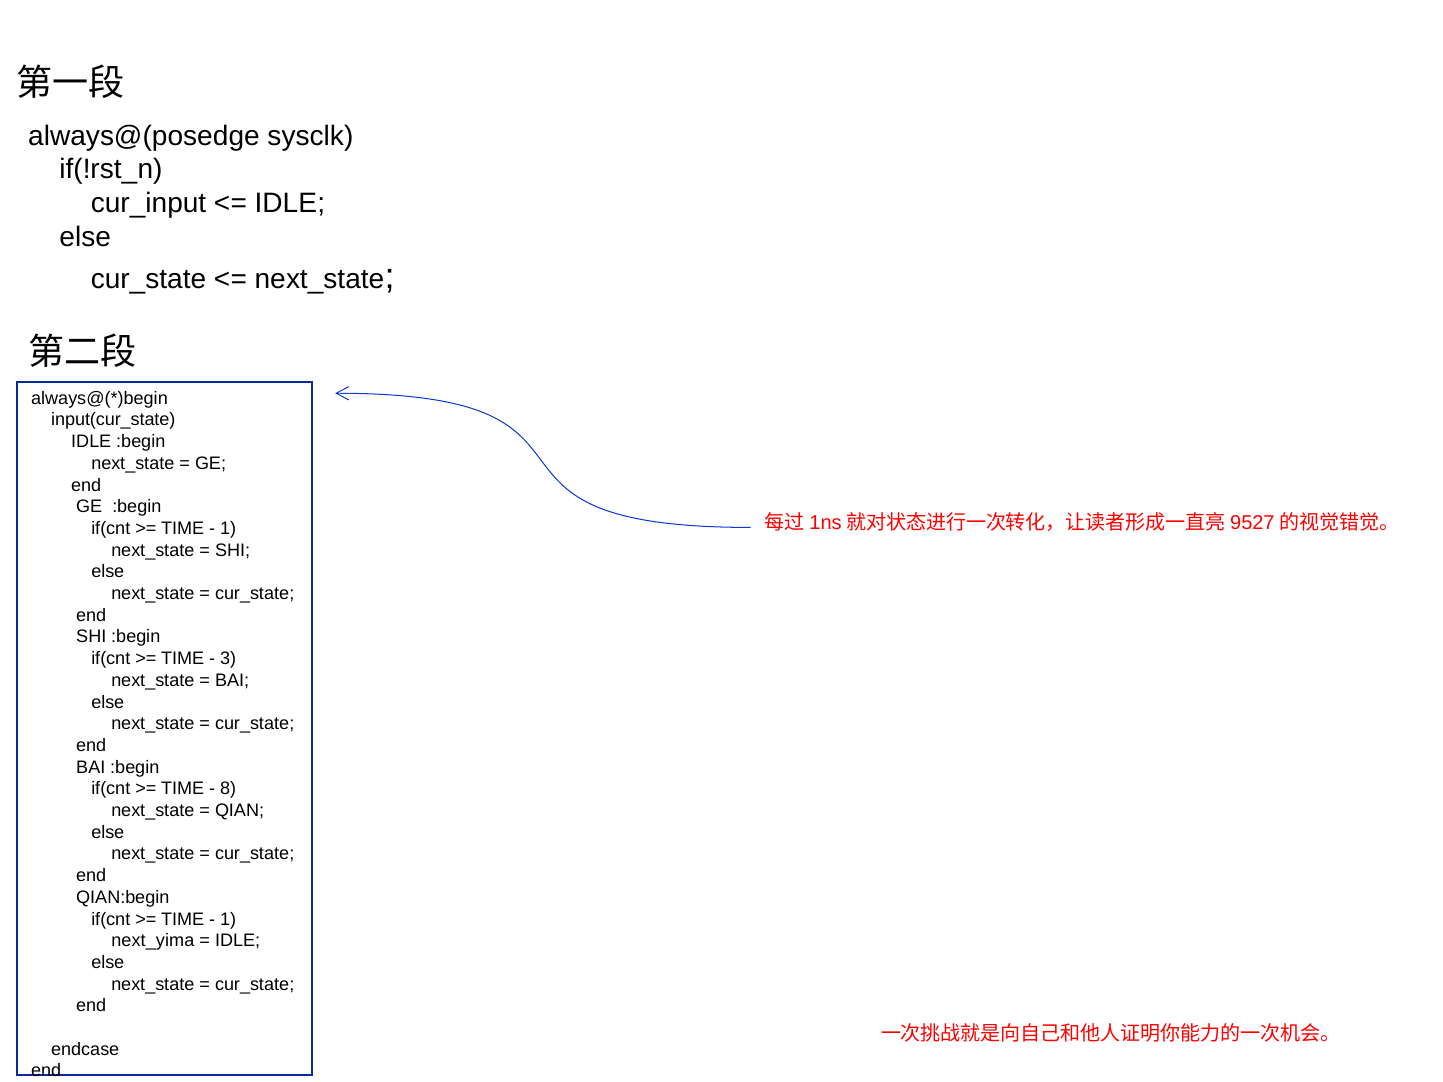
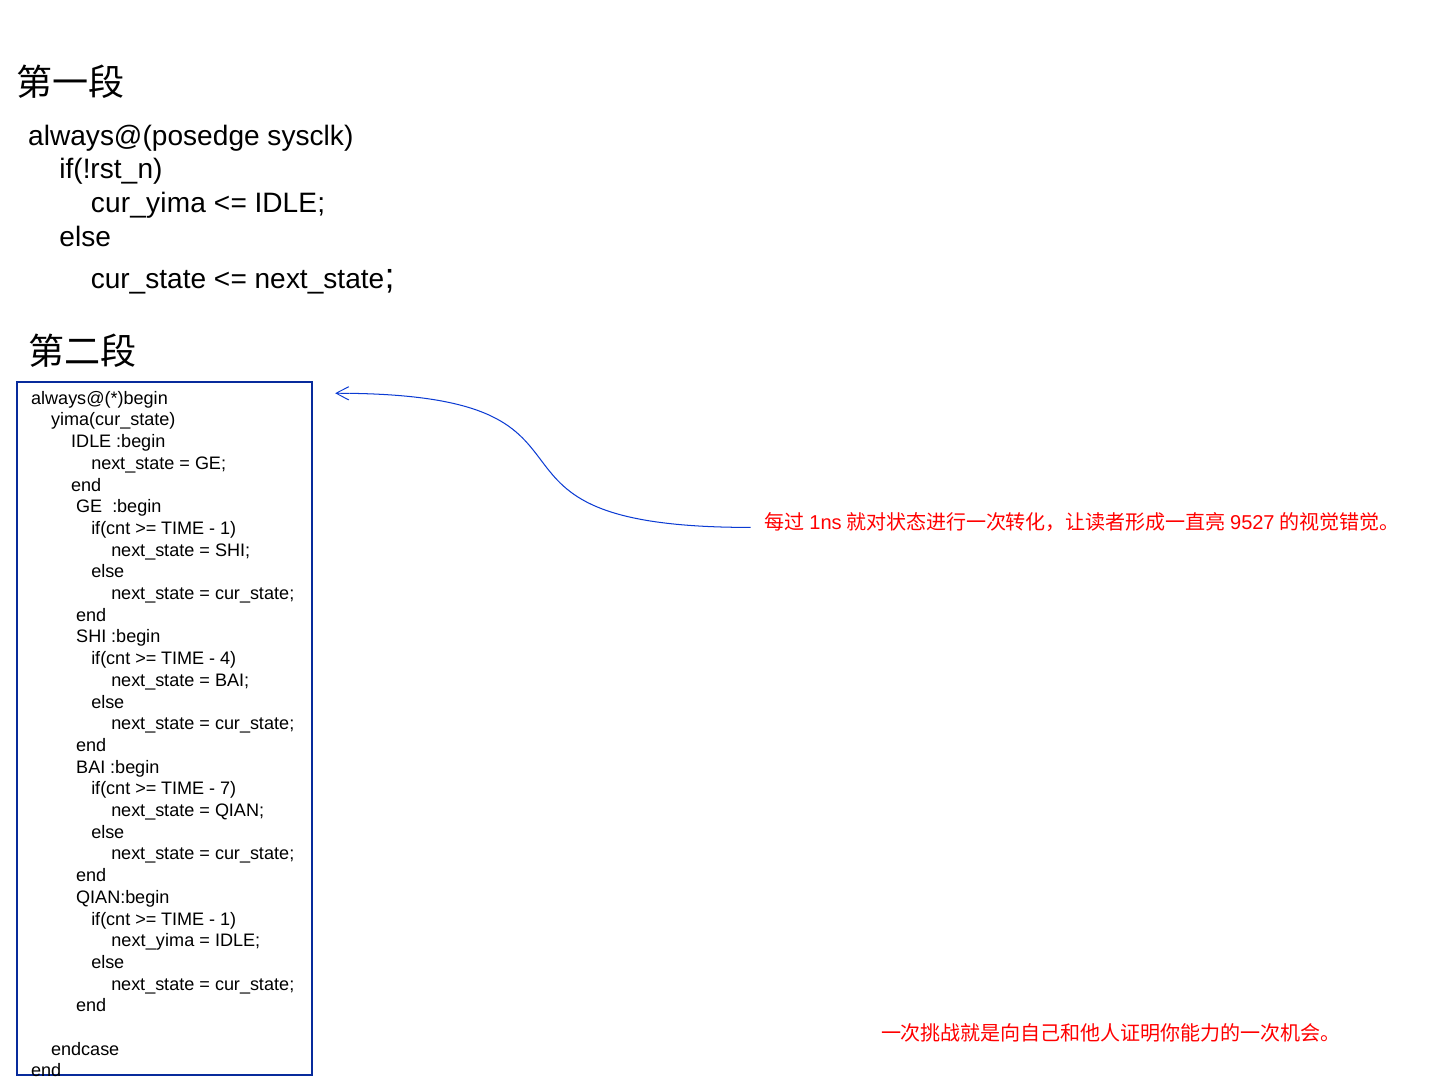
cur_input: cur_input -> cur_yima
input(cur_state: input(cur_state -> yima(cur_state
3: 3 -> 4
8: 8 -> 7
